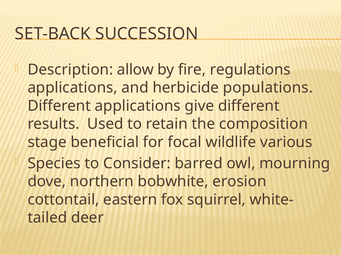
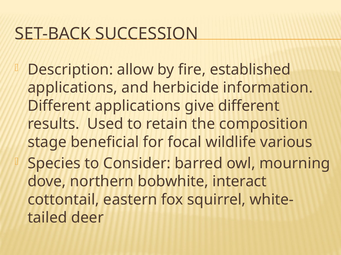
regulations: regulations -> established
populations: populations -> information
erosion: erosion -> interact
